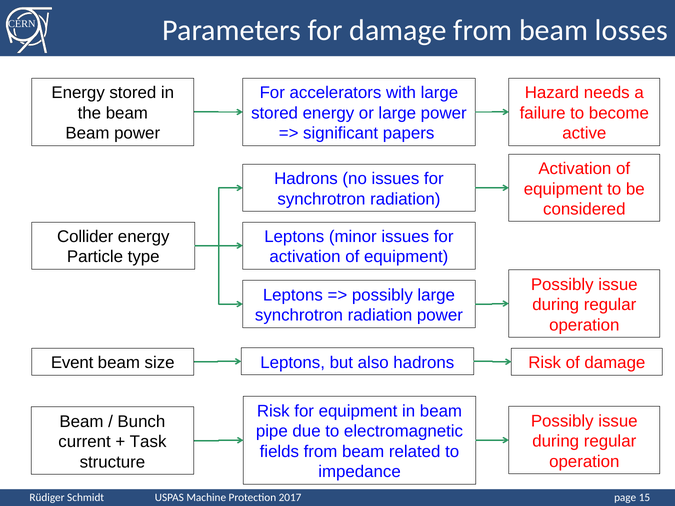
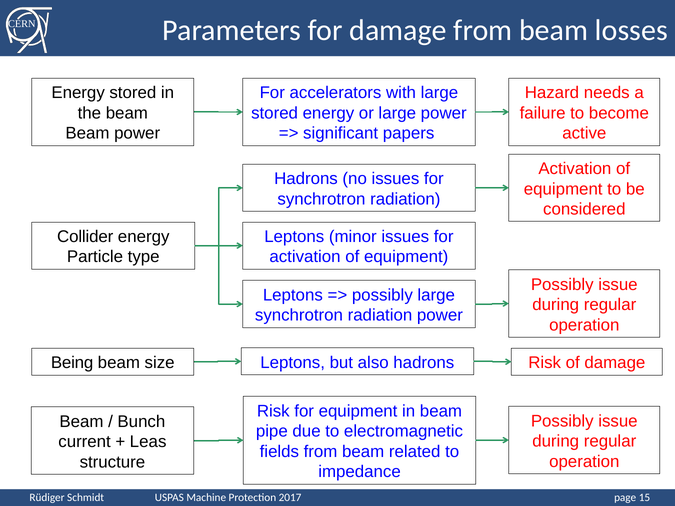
Event: Event -> Being
Task: Task -> Leas
